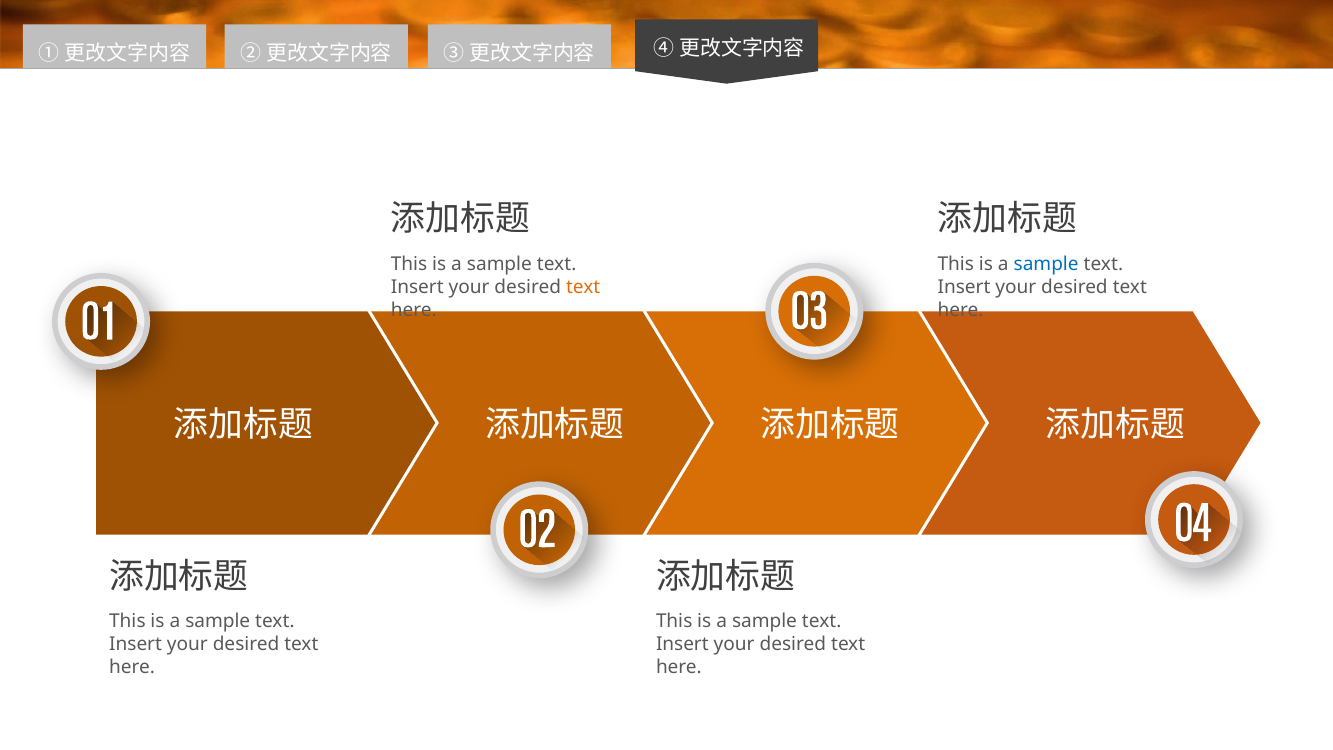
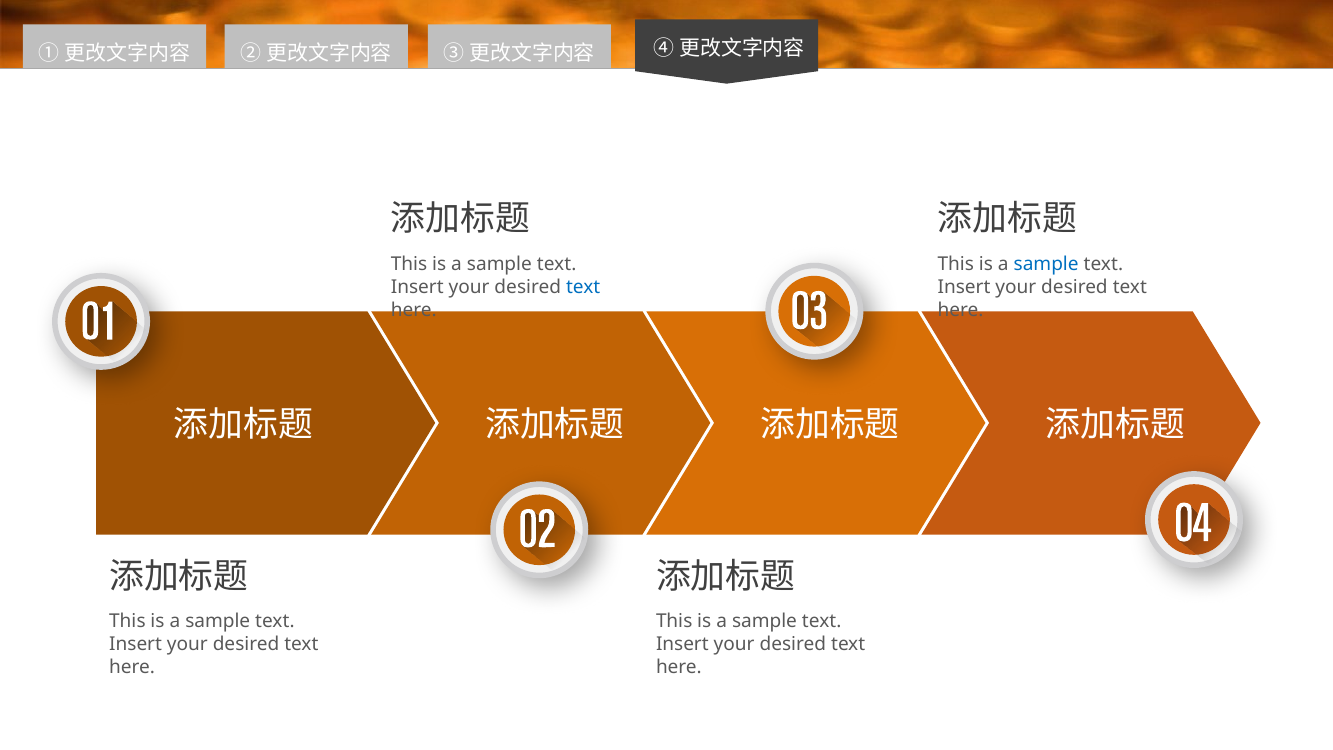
text at (583, 287) colour: orange -> blue
